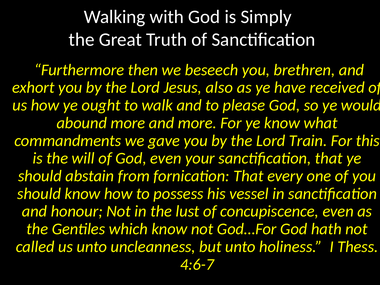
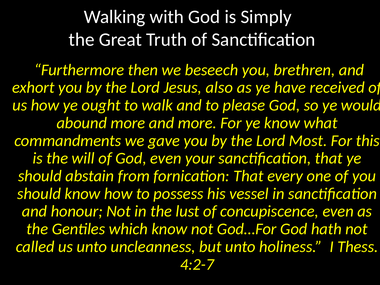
Train: Train -> Most
4:6-7: 4:6-7 -> 4:2-7
